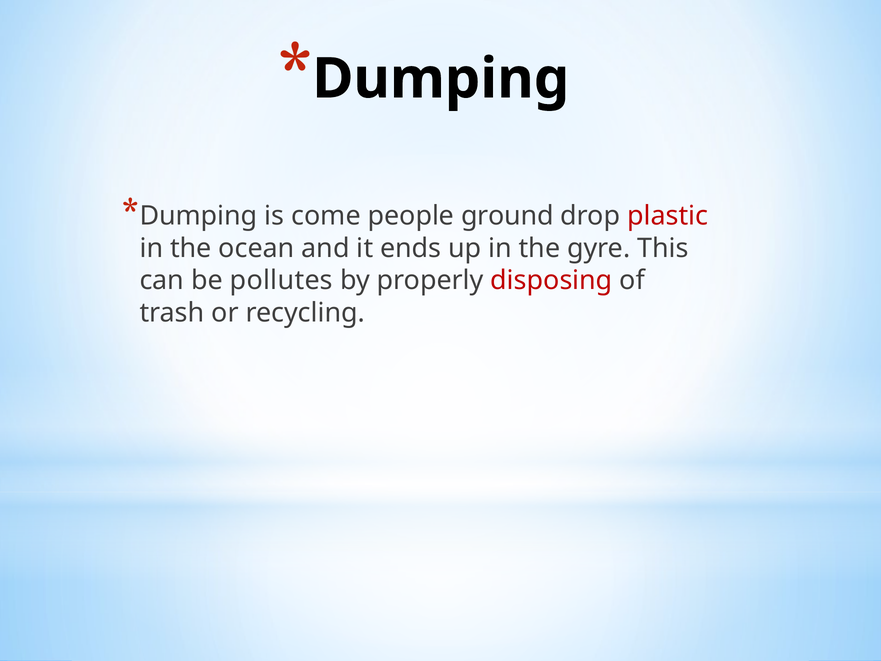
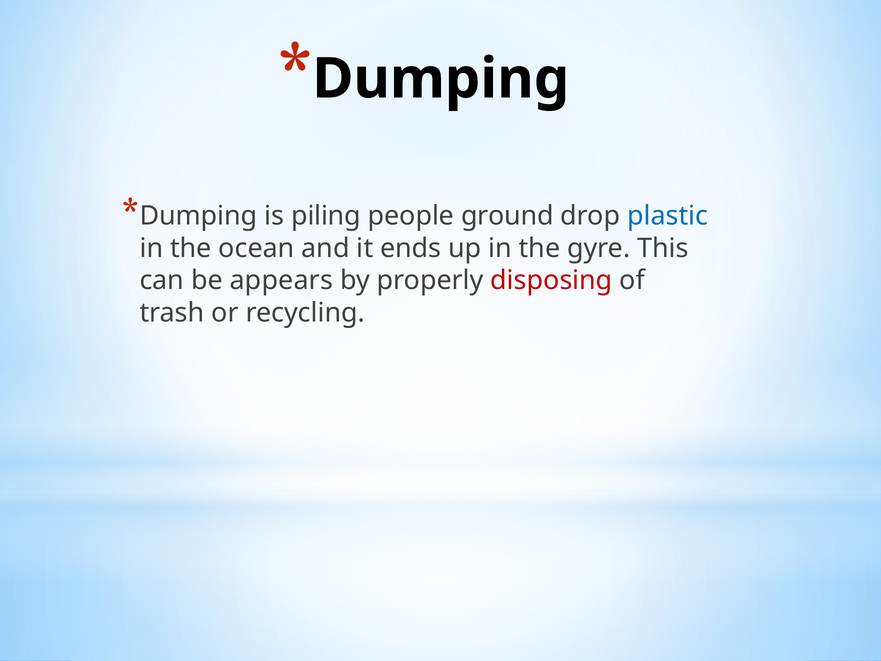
come: come -> piling
plastic colour: red -> blue
pollutes: pollutes -> appears
